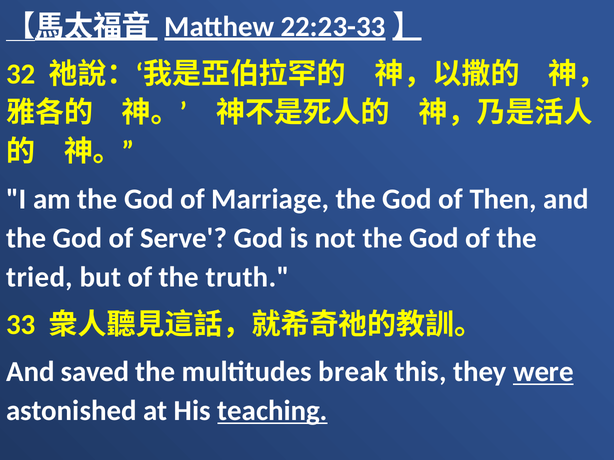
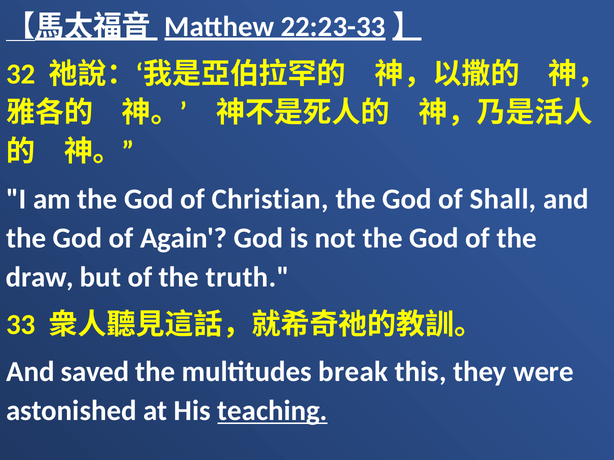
Marriage: Marriage -> Christian
Then: Then -> Shall
Serve: Serve -> Again
tried: tried -> draw
were underline: present -> none
